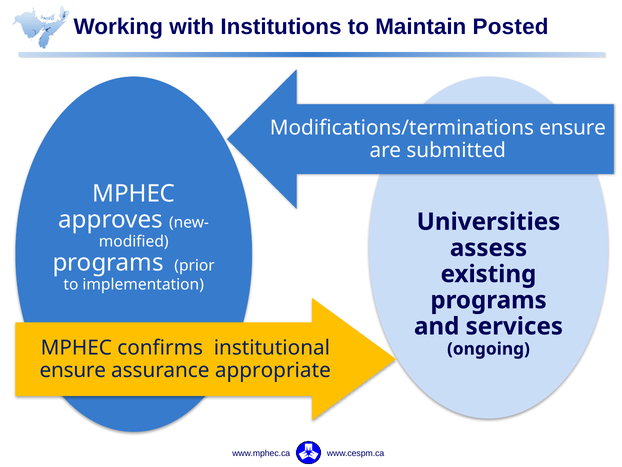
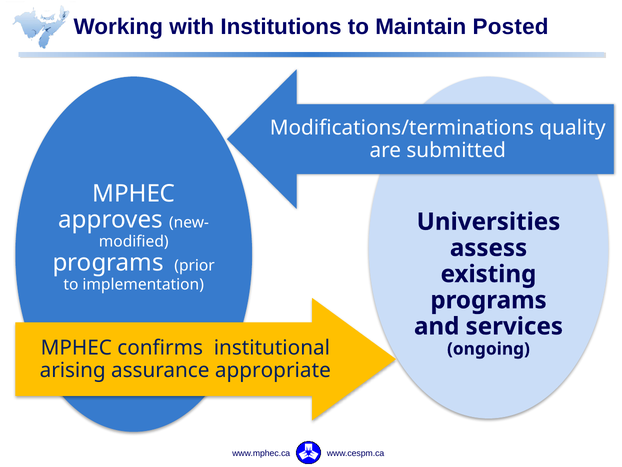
Modifications/terminations ensure: ensure -> quality
ensure at (73, 370): ensure -> arising
